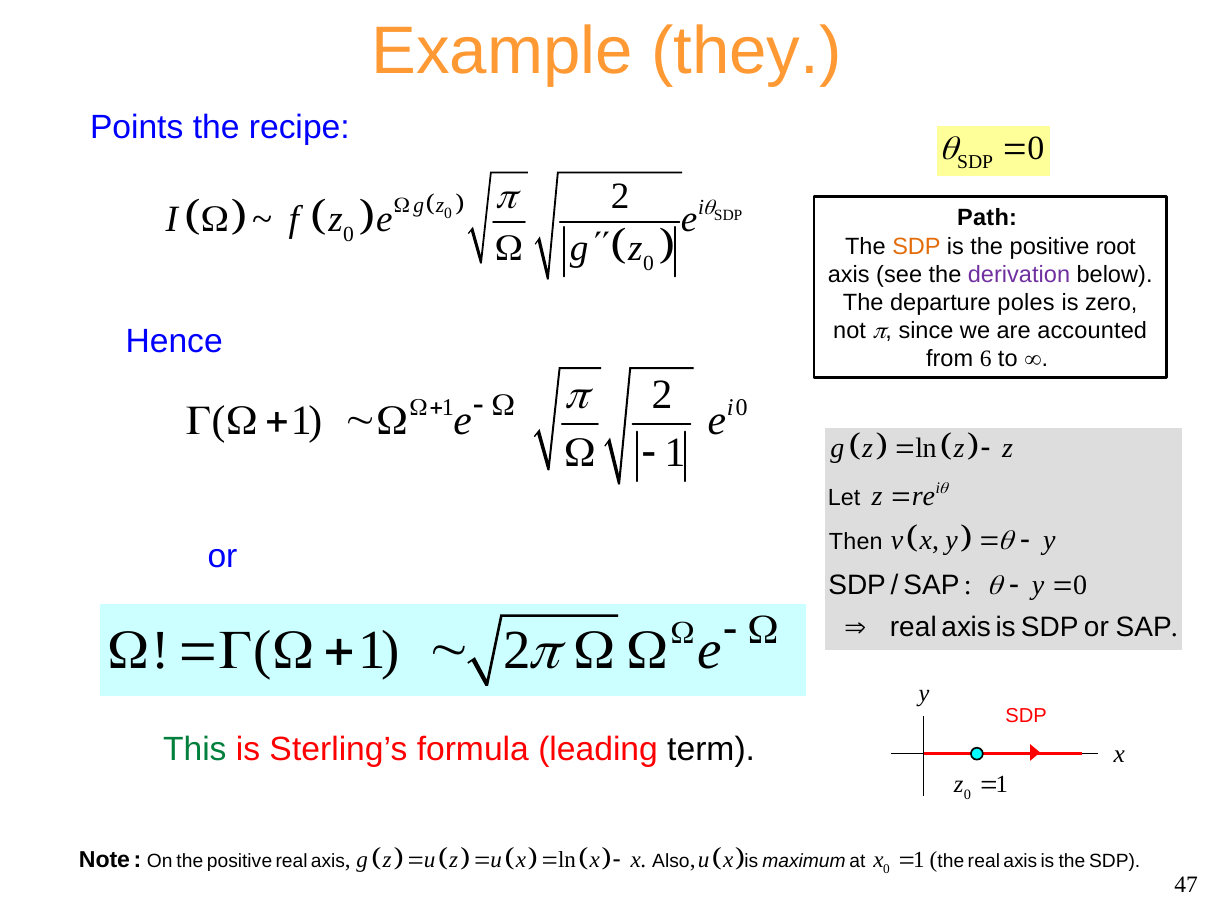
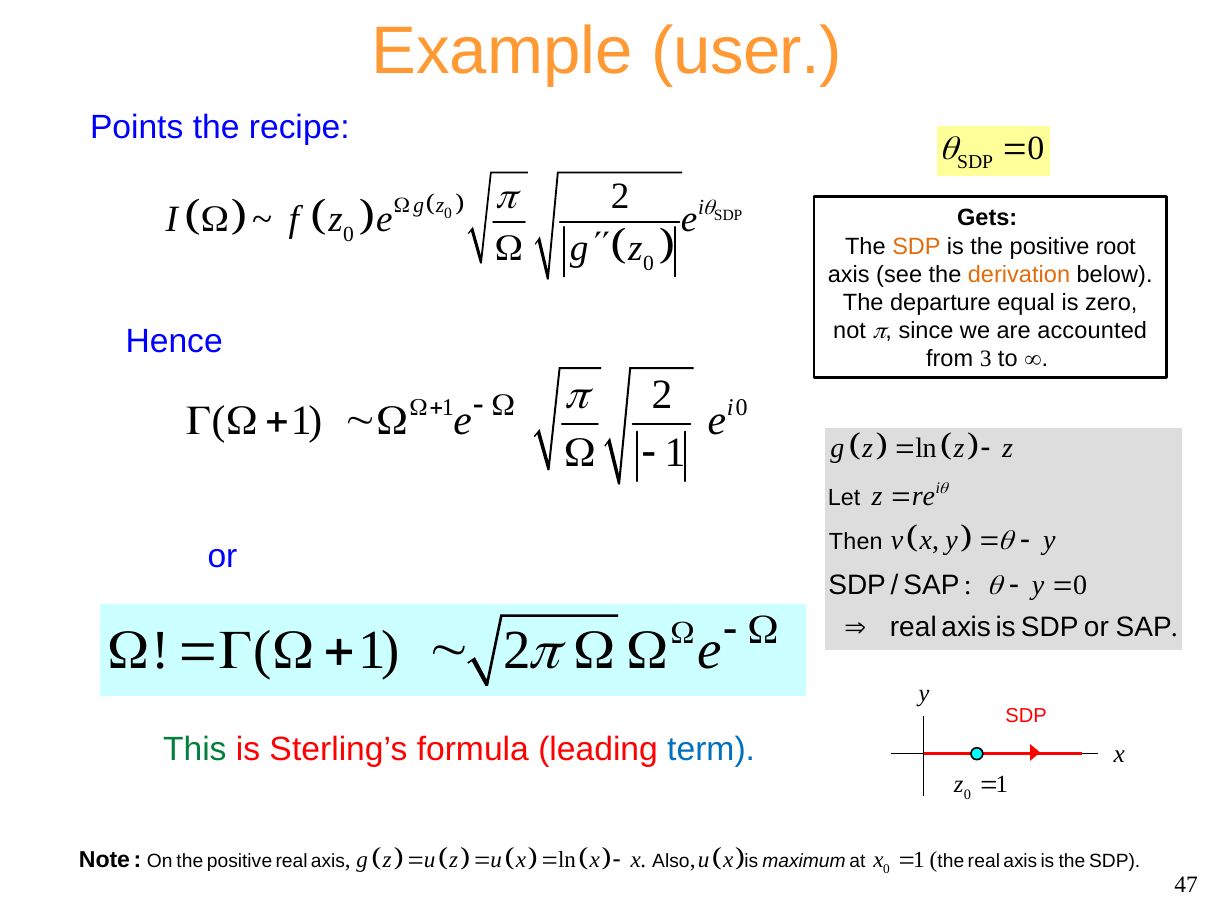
they: they -> user
Path: Path -> Gets
derivation colour: purple -> orange
poles: poles -> equal
6: 6 -> 3
term colour: black -> blue
